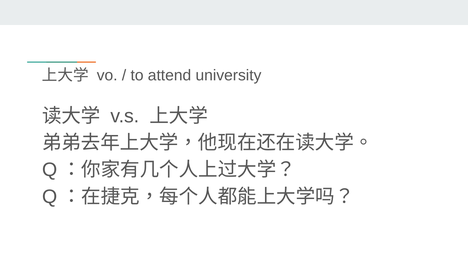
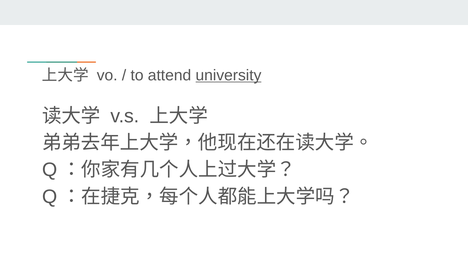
university underline: none -> present
